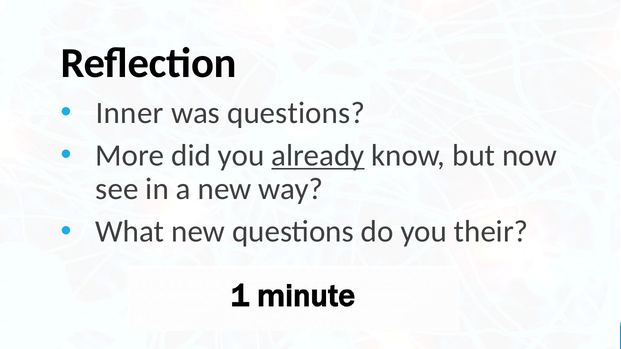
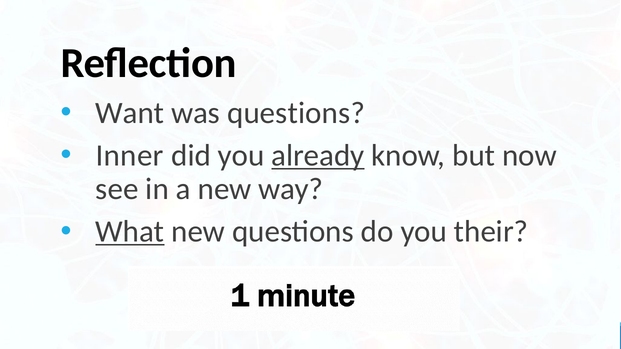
Inner: Inner -> Want
More: More -> Inner
What underline: none -> present
